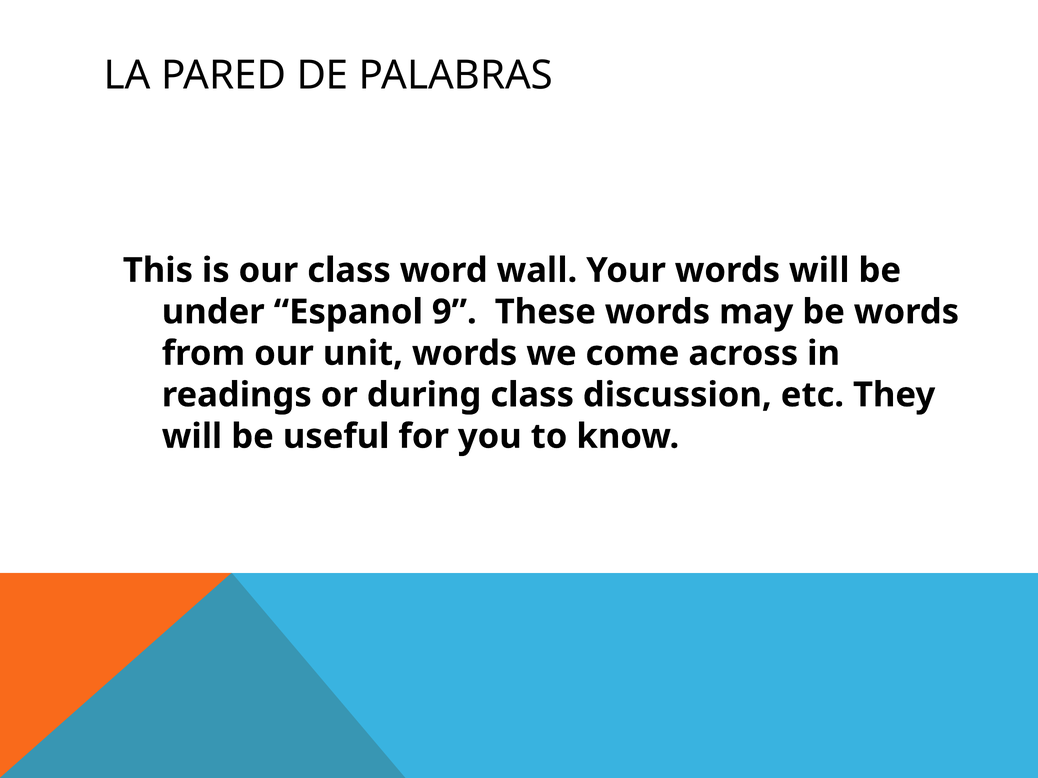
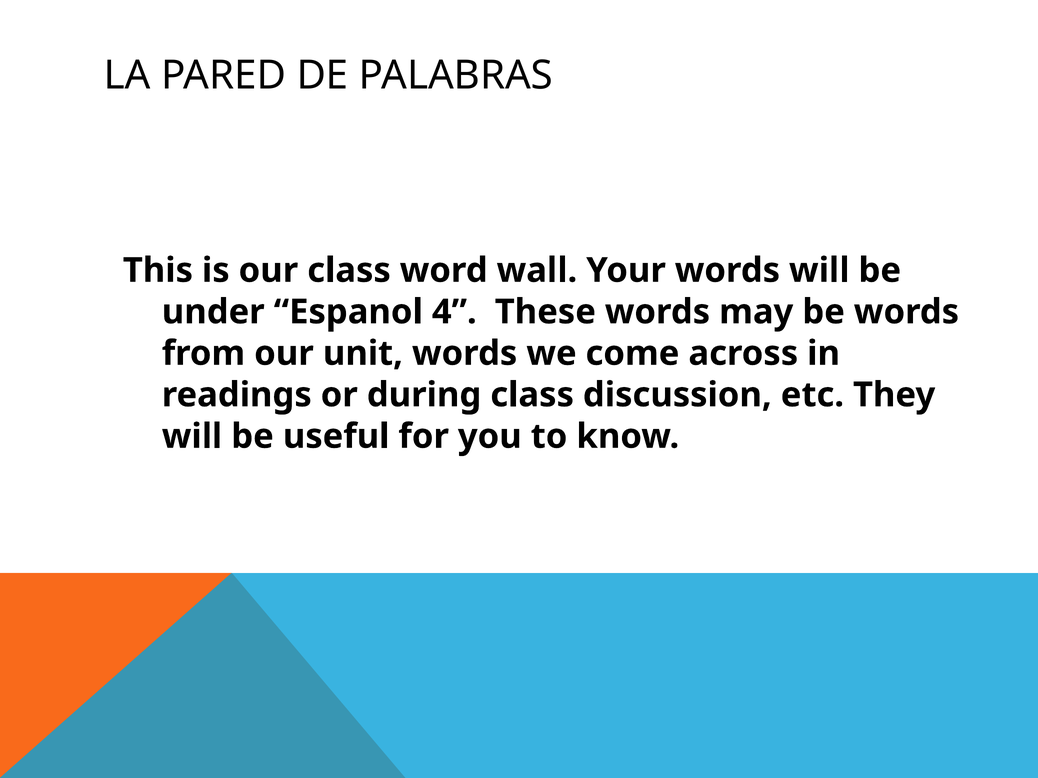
9: 9 -> 4
